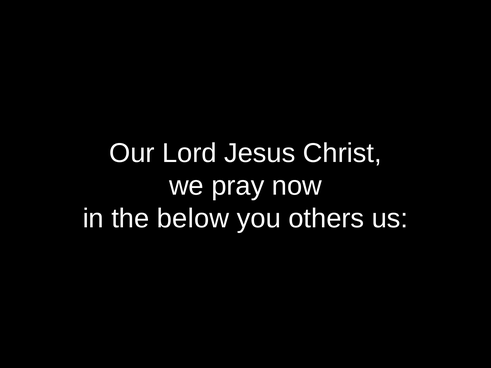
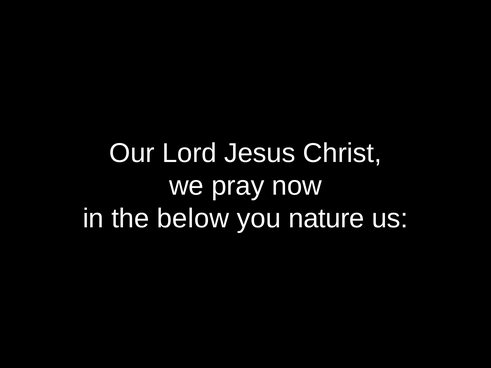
others: others -> nature
